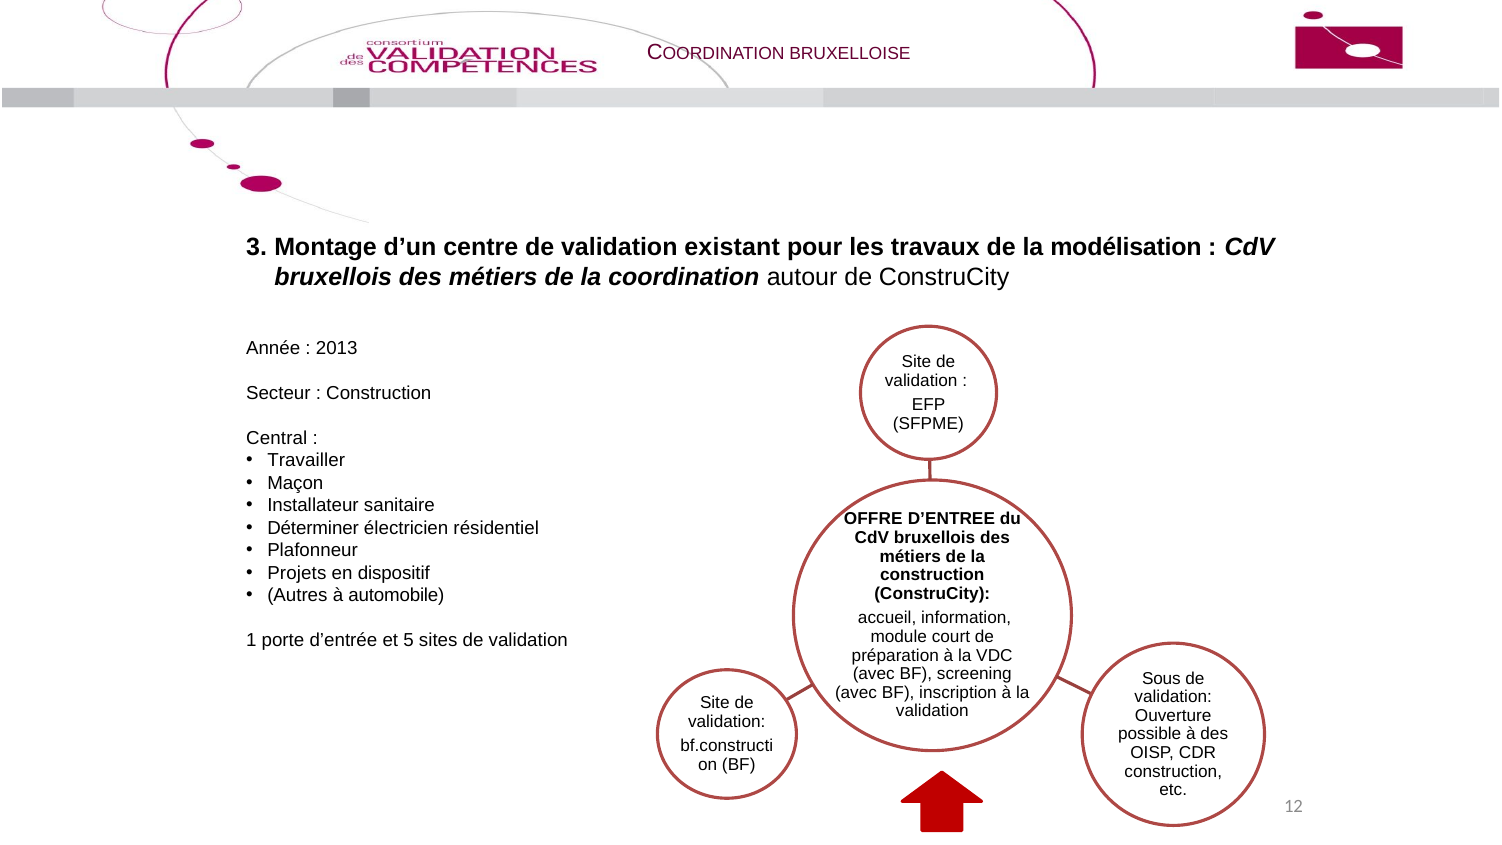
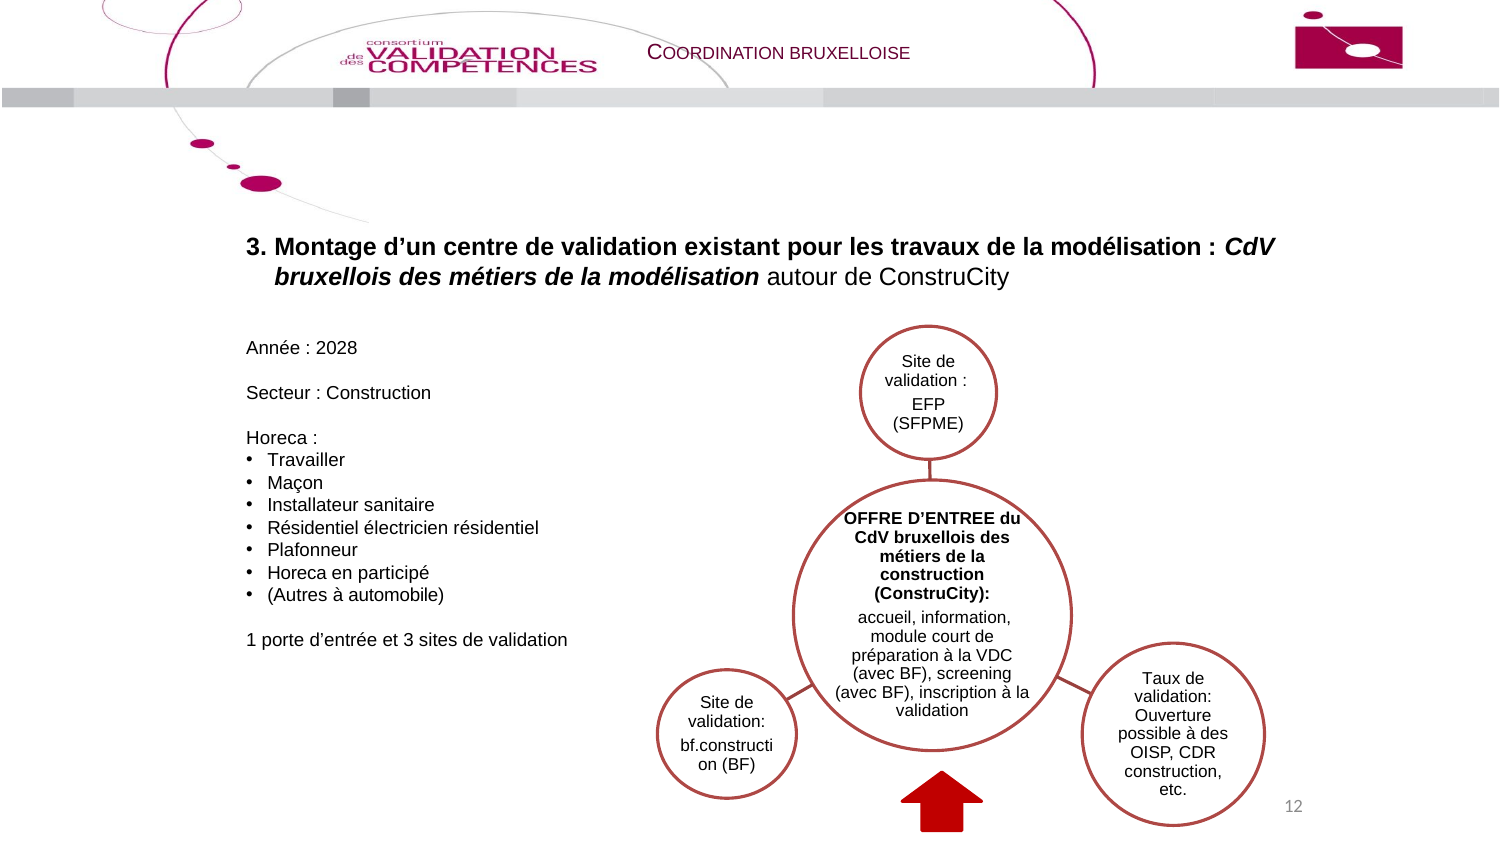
métiers de la coordination: coordination -> modélisation
2013: 2013 -> 2028
Central at (277, 438): Central -> Horeca
Déterminer at (313, 528): Déterminer -> Résidentiel
Projets at (297, 573): Projets -> Horeca
dispositif: dispositif -> participé
et 5: 5 -> 3
Sous: Sous -> Taux
